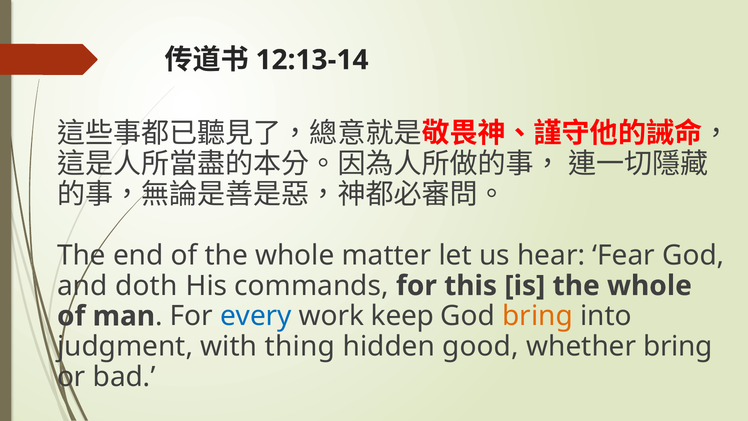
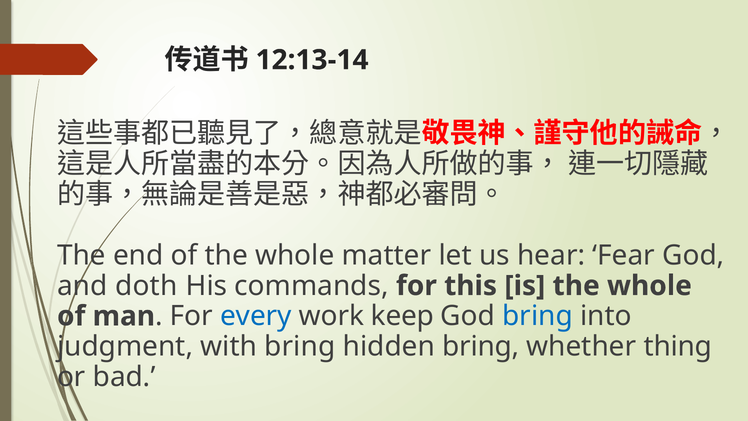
bring at (538, 316) colour: orange -> blue
with thing: thing -> bring
hidden good: good -> bring
whether bring: bring -> thing
